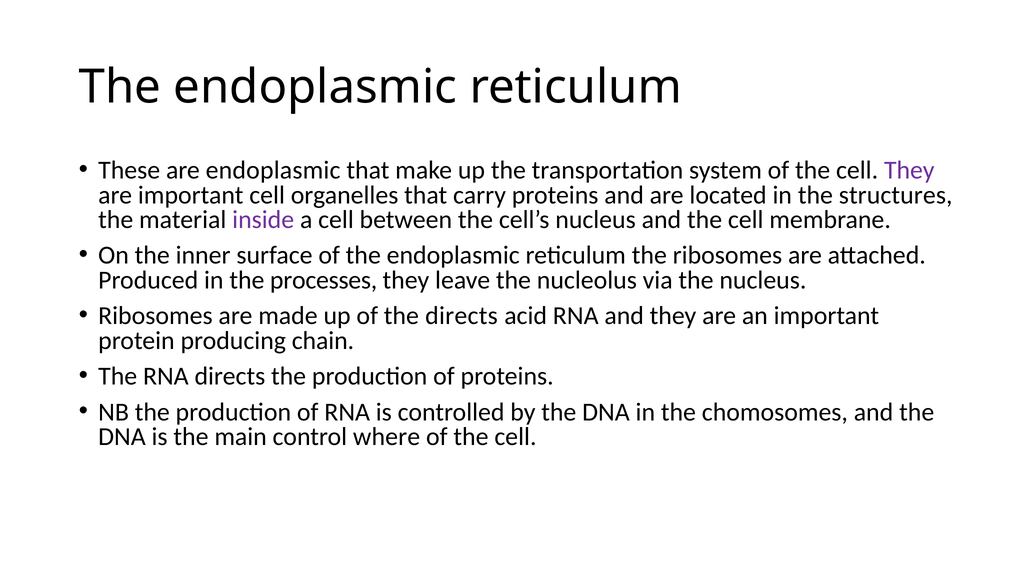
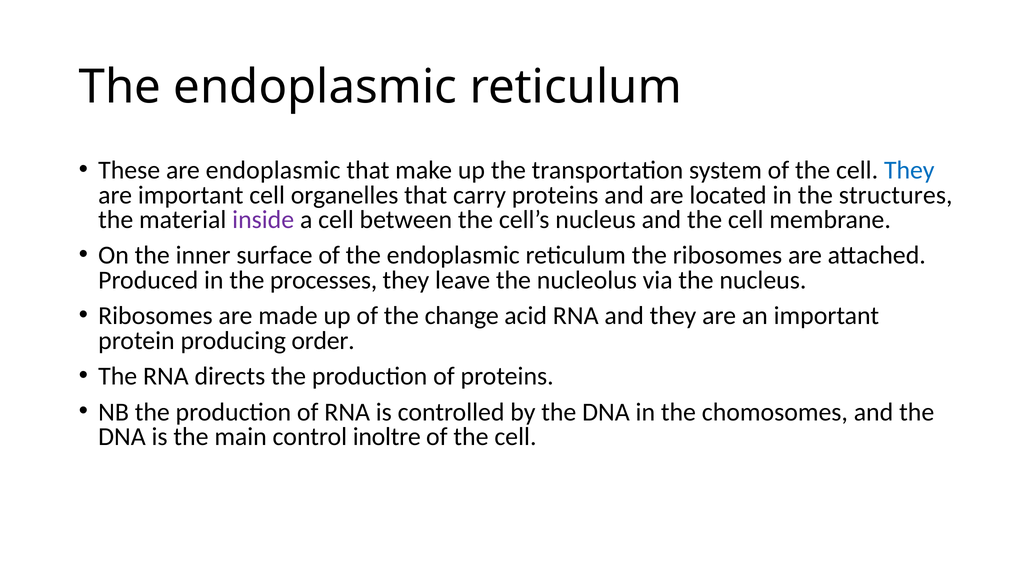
They at (909, 170) colour: purple -> blue
the directs: directs -> change
chain: chain -> order
where: where -> inoltre
